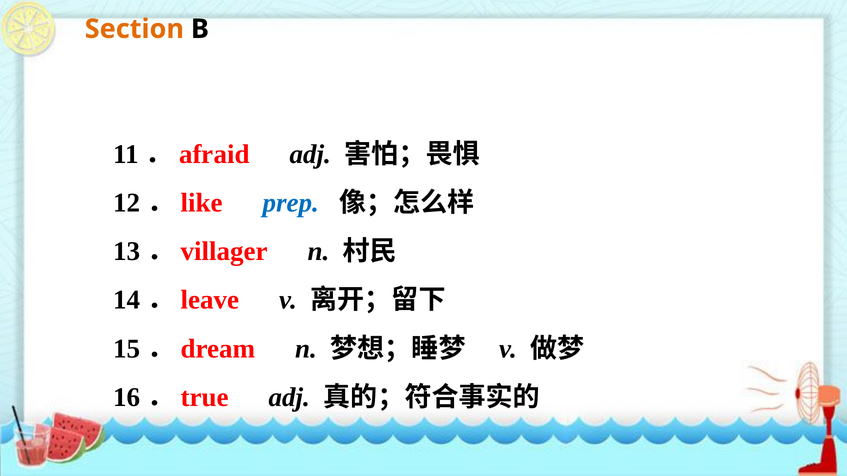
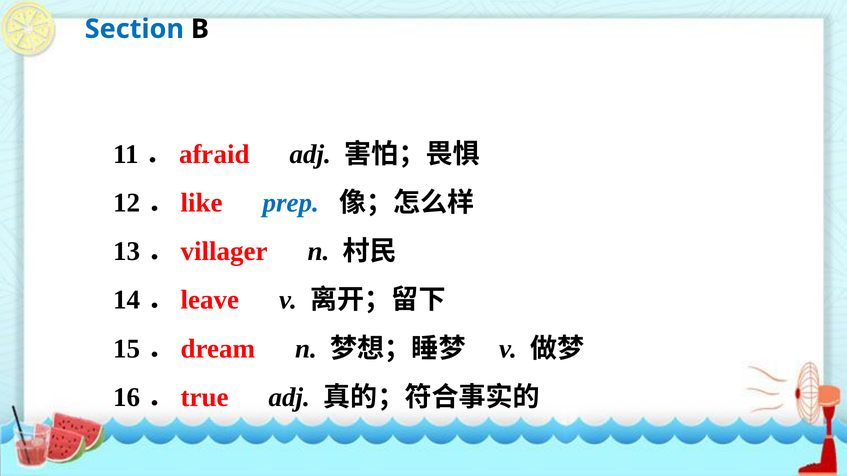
Section colour: orange -> blue
